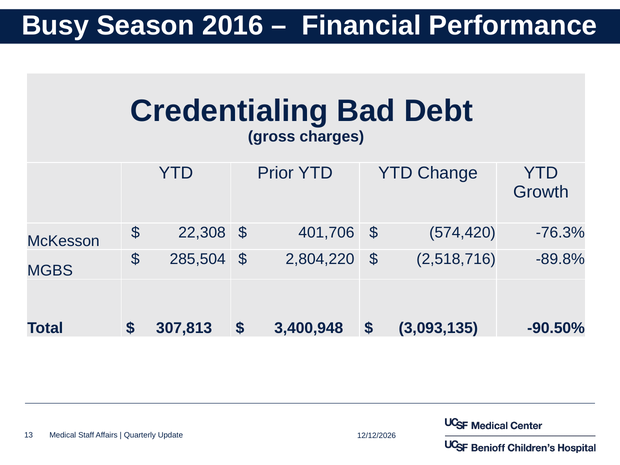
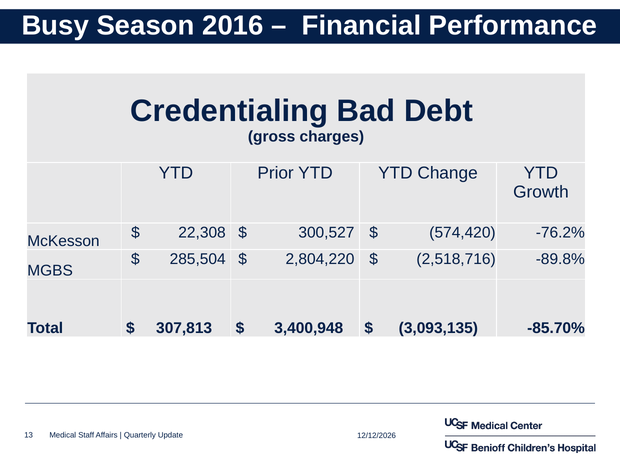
401,706: 401,706 -> 300,527
-76.3%: -76.3% -> -76.2%
-90.50%: -90.50% -> -85.70%
